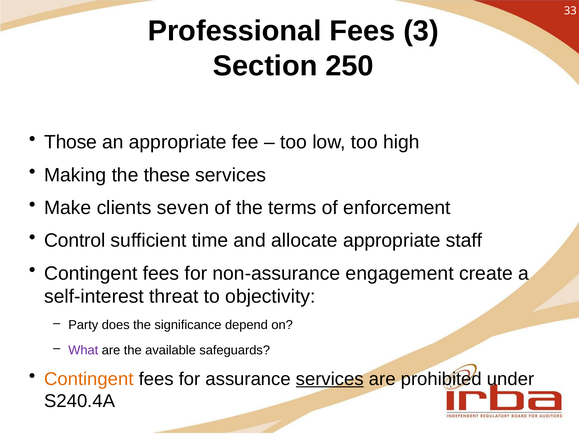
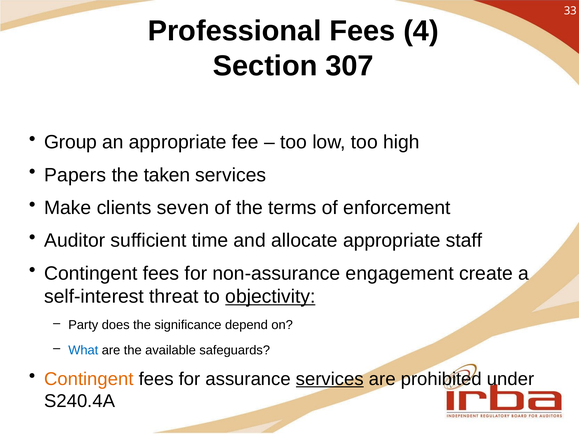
3: 3 -> 4
250: 250 -> 307
Those: Those -> Group
Making: Making -> Papers
these: these -> taken
Control: Control -> Auditor
objectivity underline: none -> present
What colour: purple -> blue
